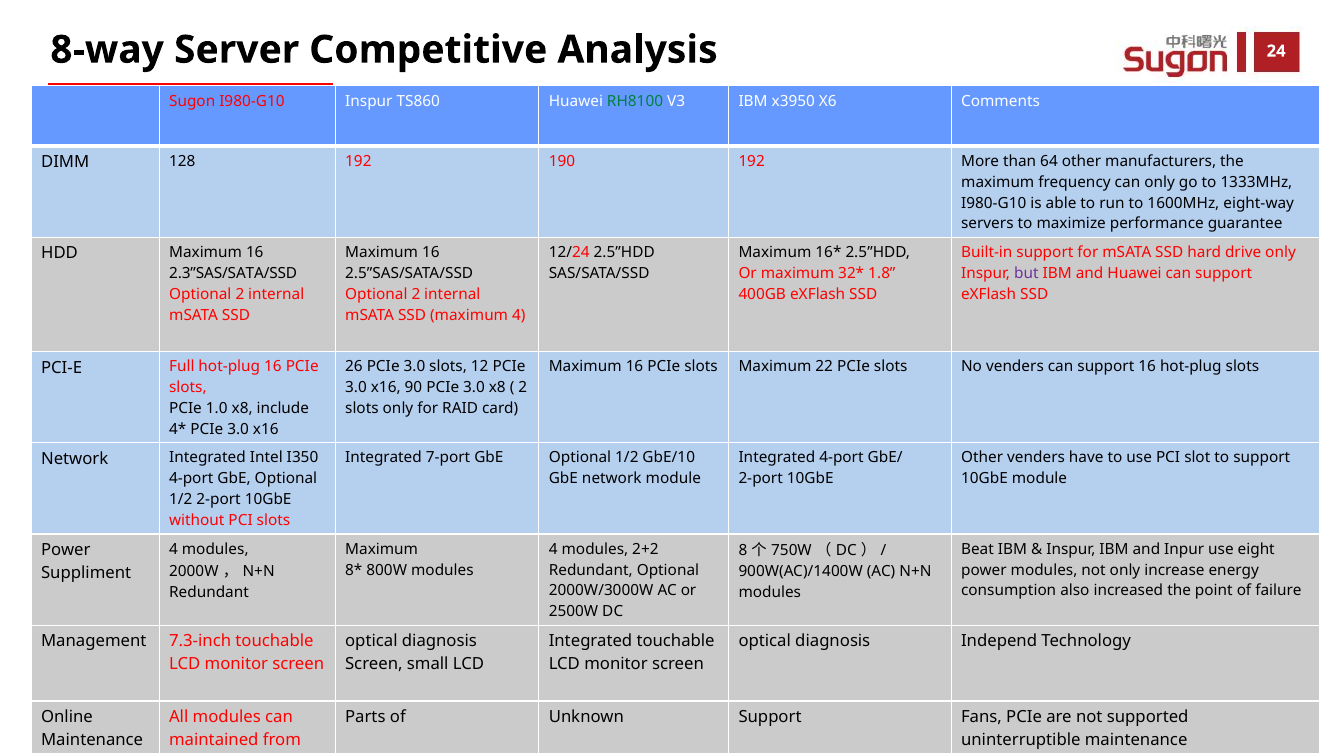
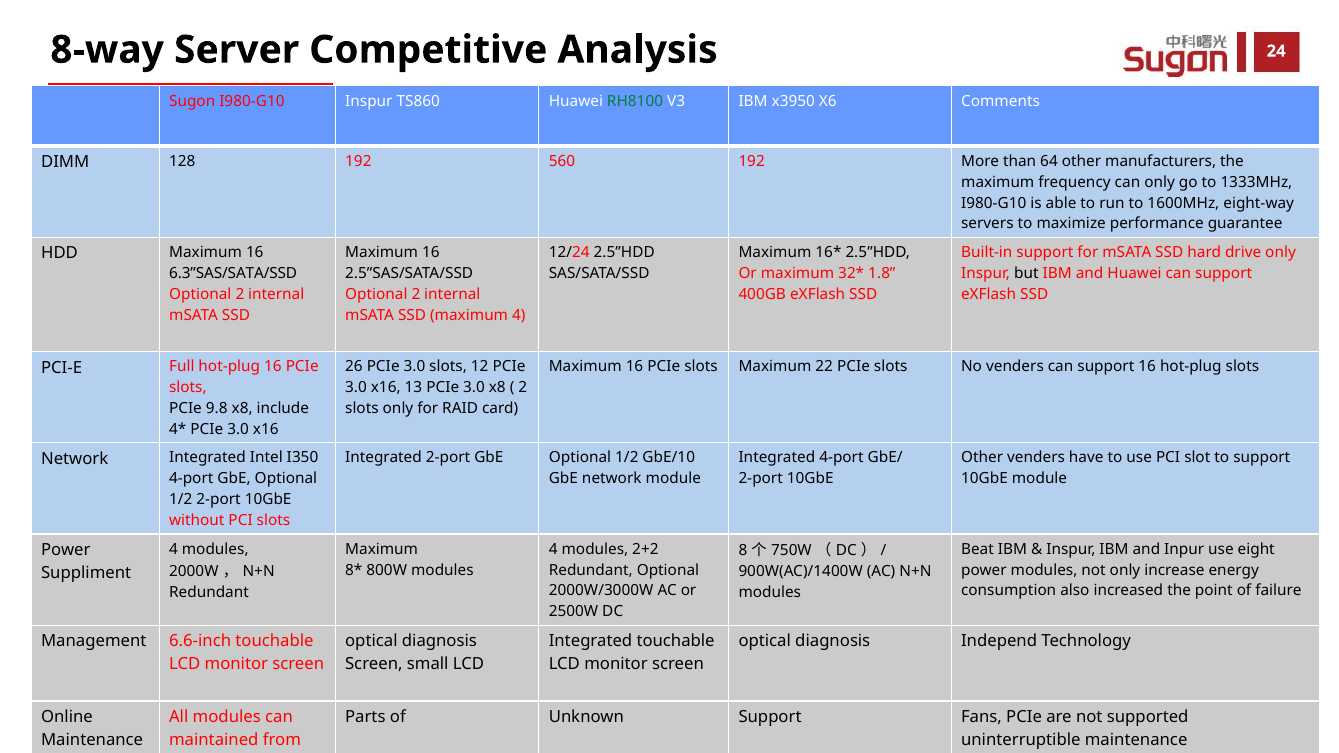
190: 190 -> 560
2.3”SAS/SATA/SSD: 2.3”SAS/SATA/SSD -> 6.3”SAS/SATA/SSD
but colour: purple -> black
90: 90 -> 13
1.0: 1.0 -> 9.8
Integrated 7-port: 7-port -> 2-port
7.3-inch: 7.3-inch -> 6.6-inch
